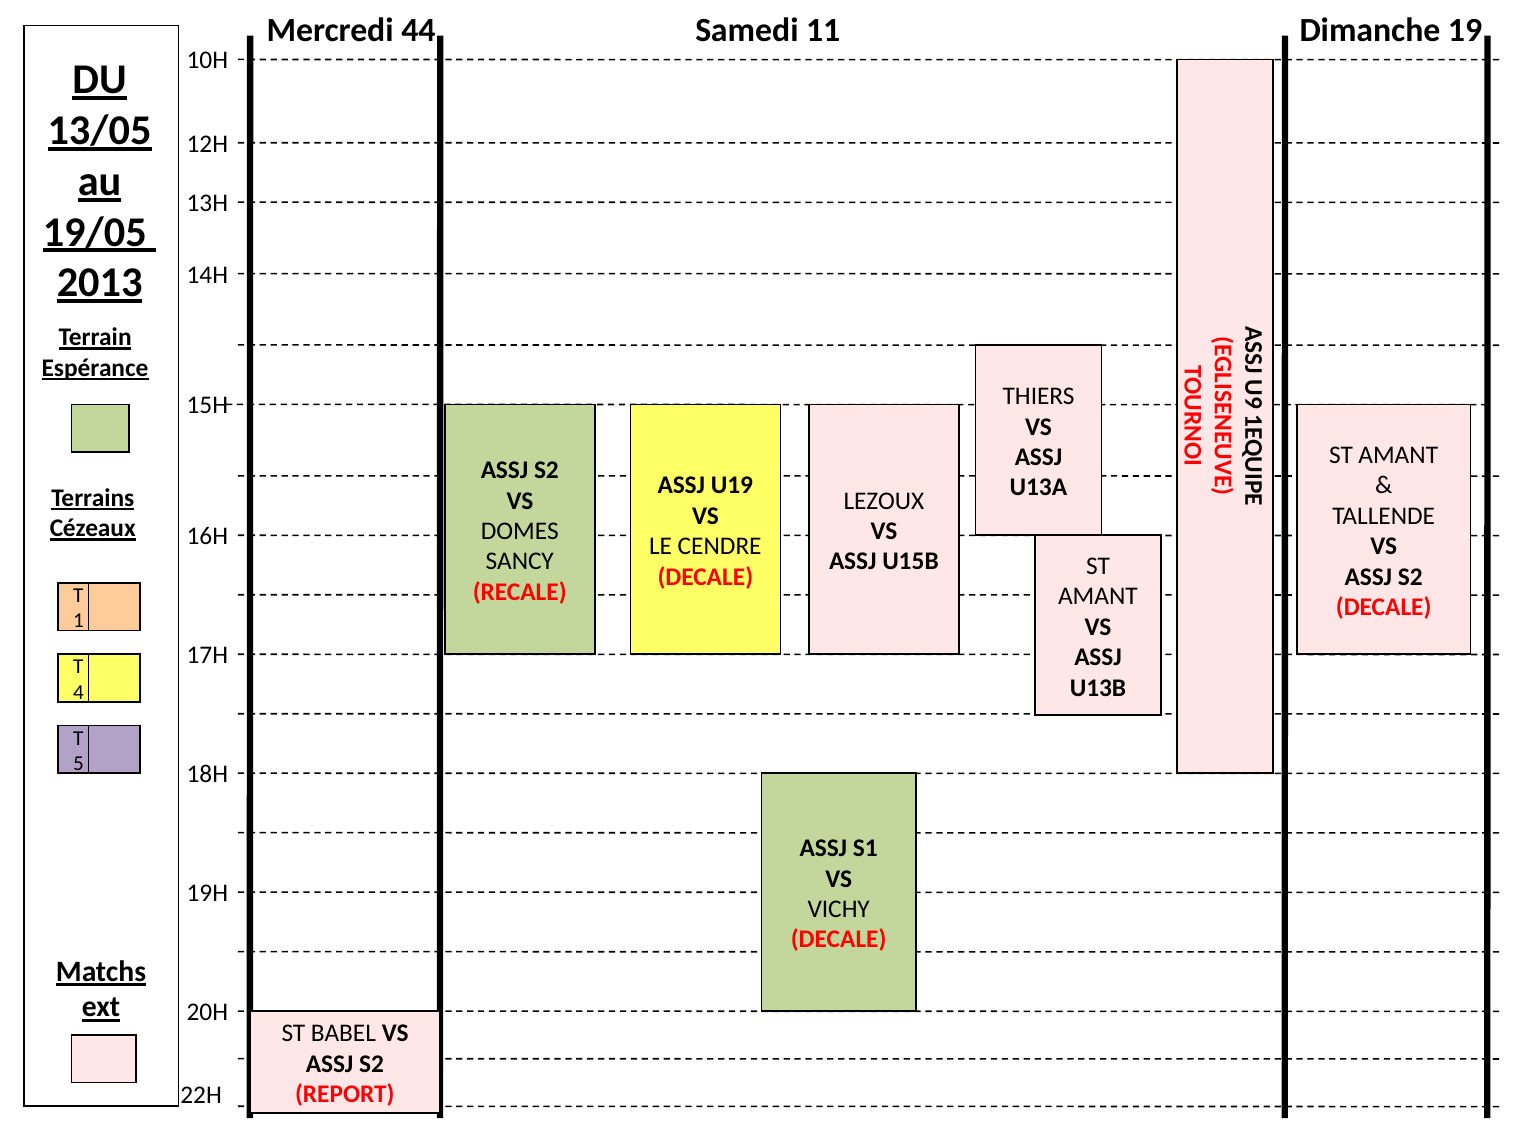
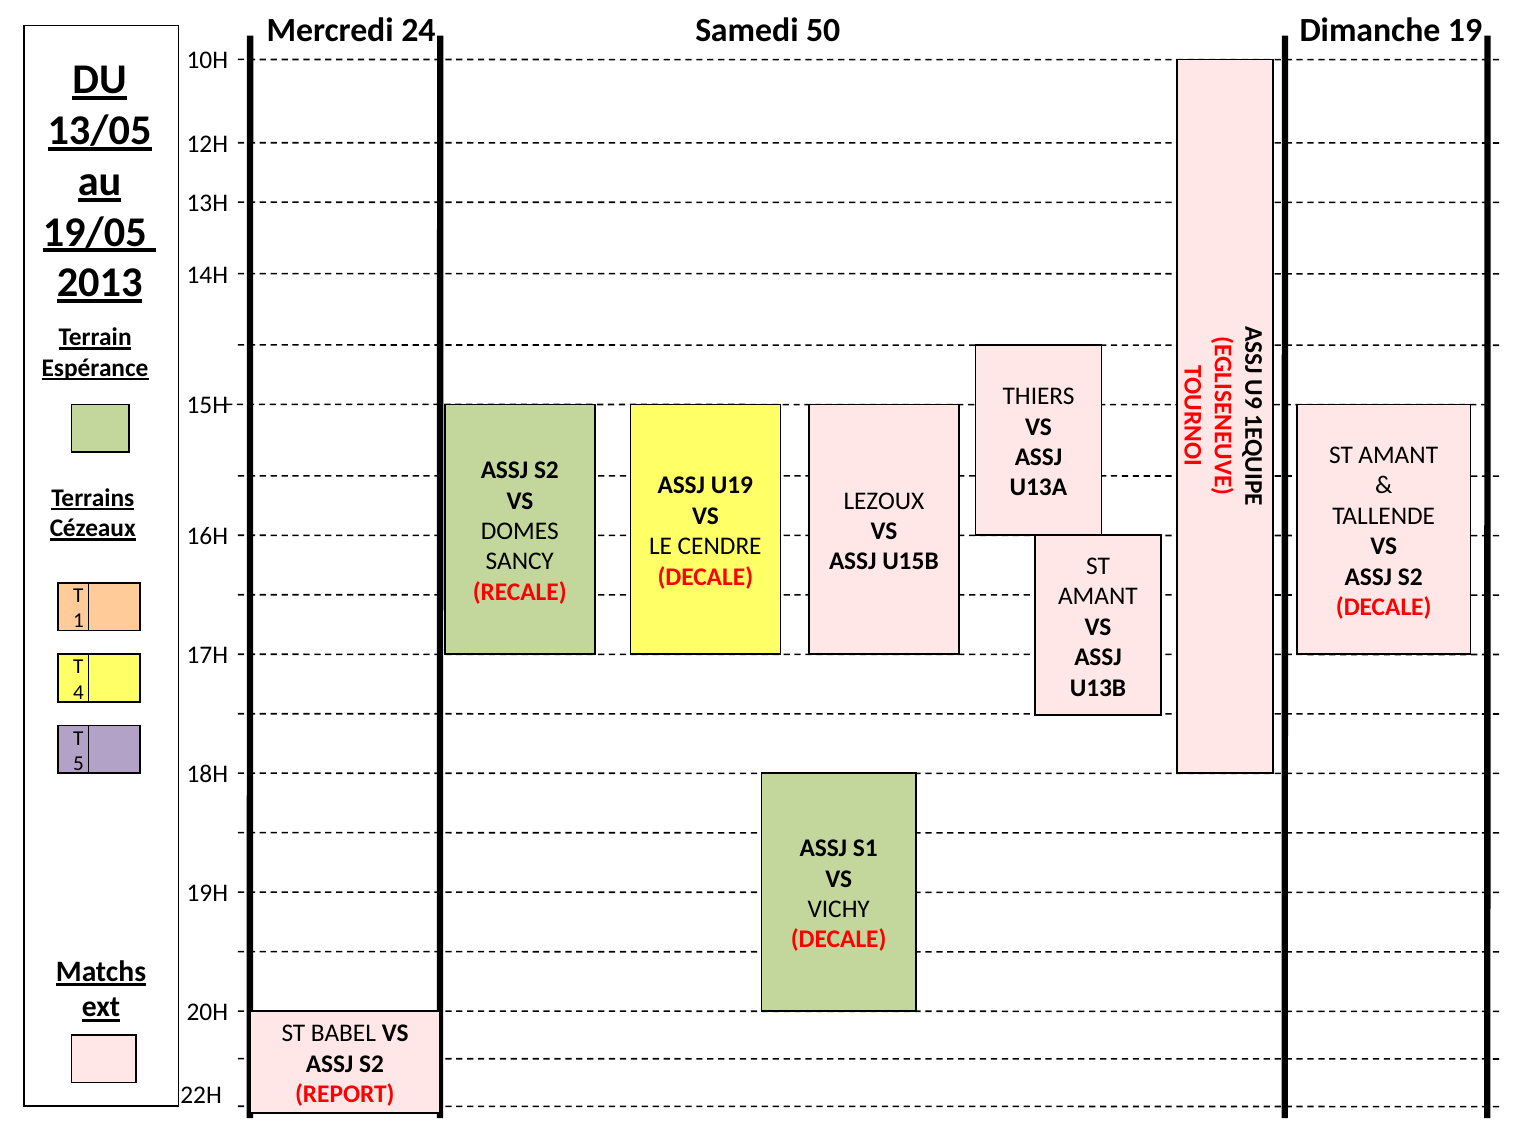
44: 44 -> 24
11: 11 -> 50
